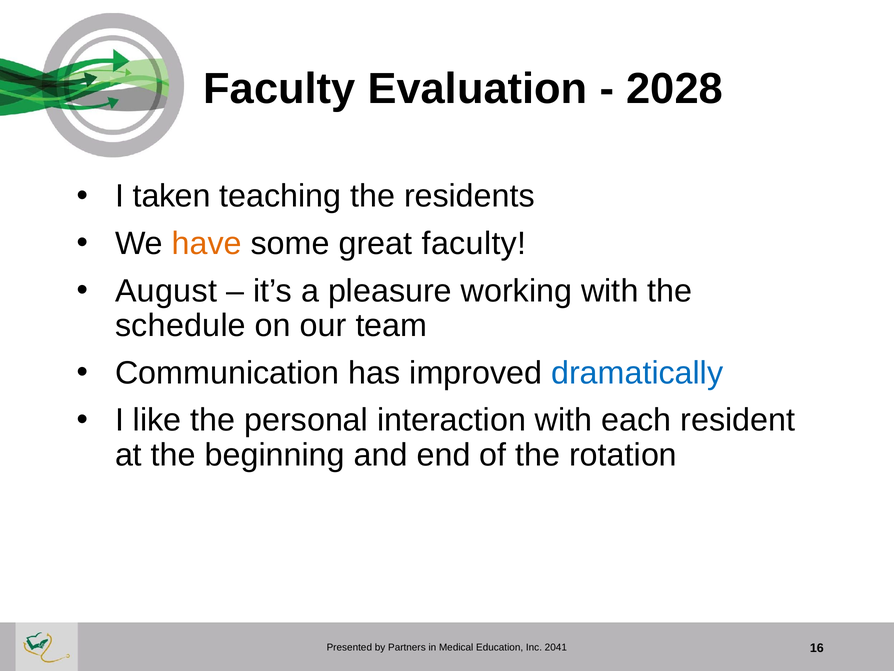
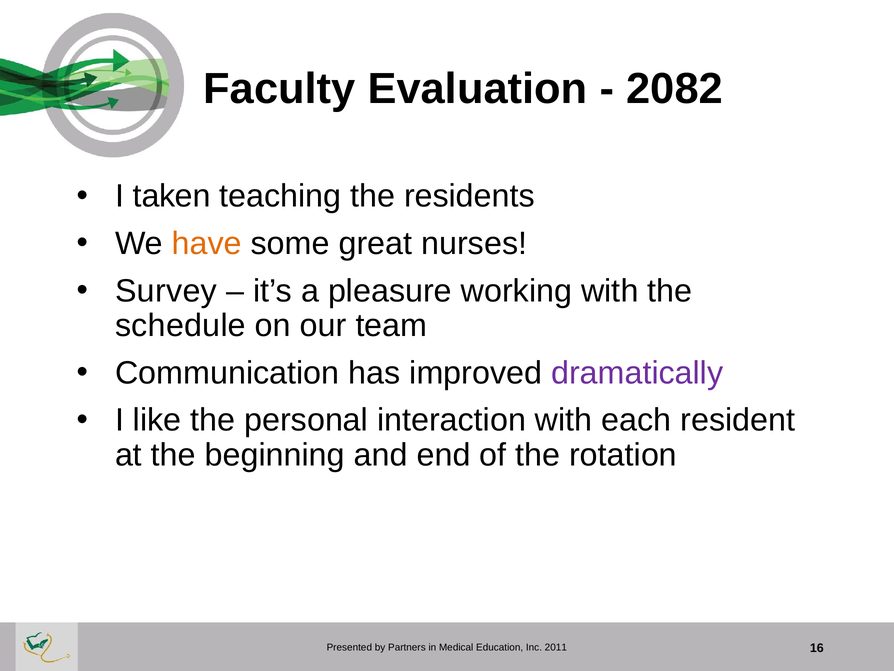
2028: 2028 -> 2082
great faculty: faculty -> nurses
August: August -> Survey
dramatically colour: blue -> purple
2041: 2041 -> 2011
